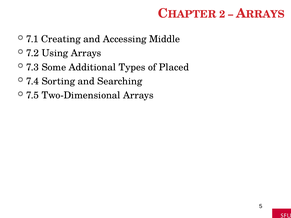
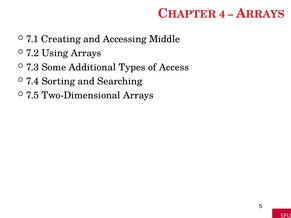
2: 2 -> 4
Placed: Placed -> Access
